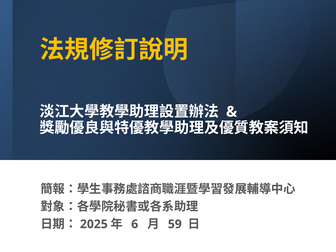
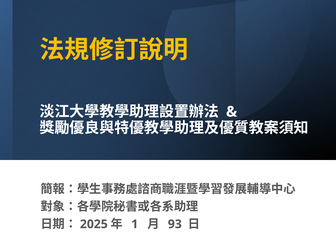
6: 6 -> 1
59: 59 -> 93
